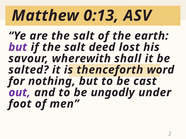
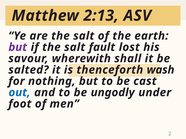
0:13: 0:13 -> 2:13
deed: deed -> fault
word: word -> wash
out colour: purple -> blue
